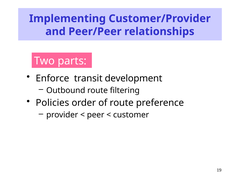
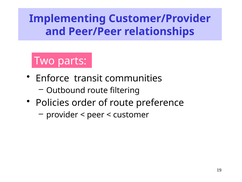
development: development -> communities
